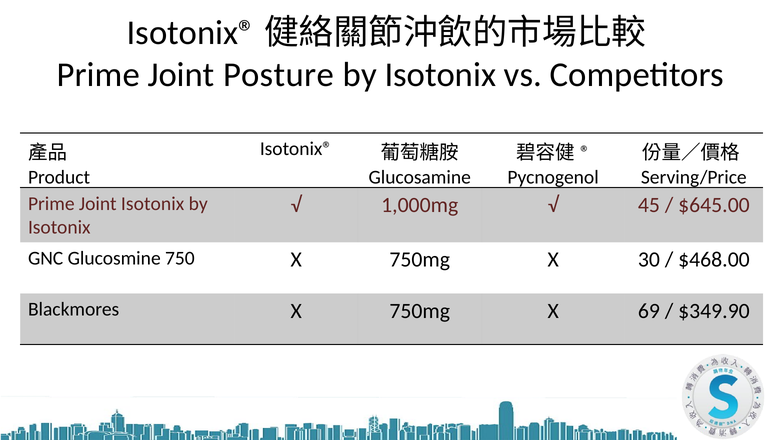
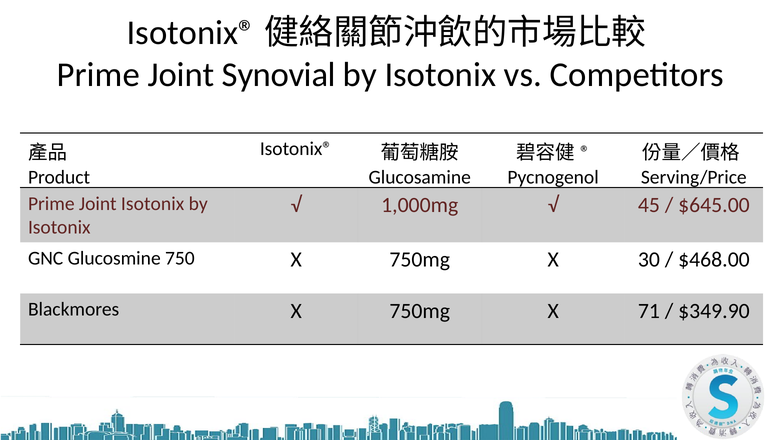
Posture: Posture -> Synovial
69: 69 -> 71
